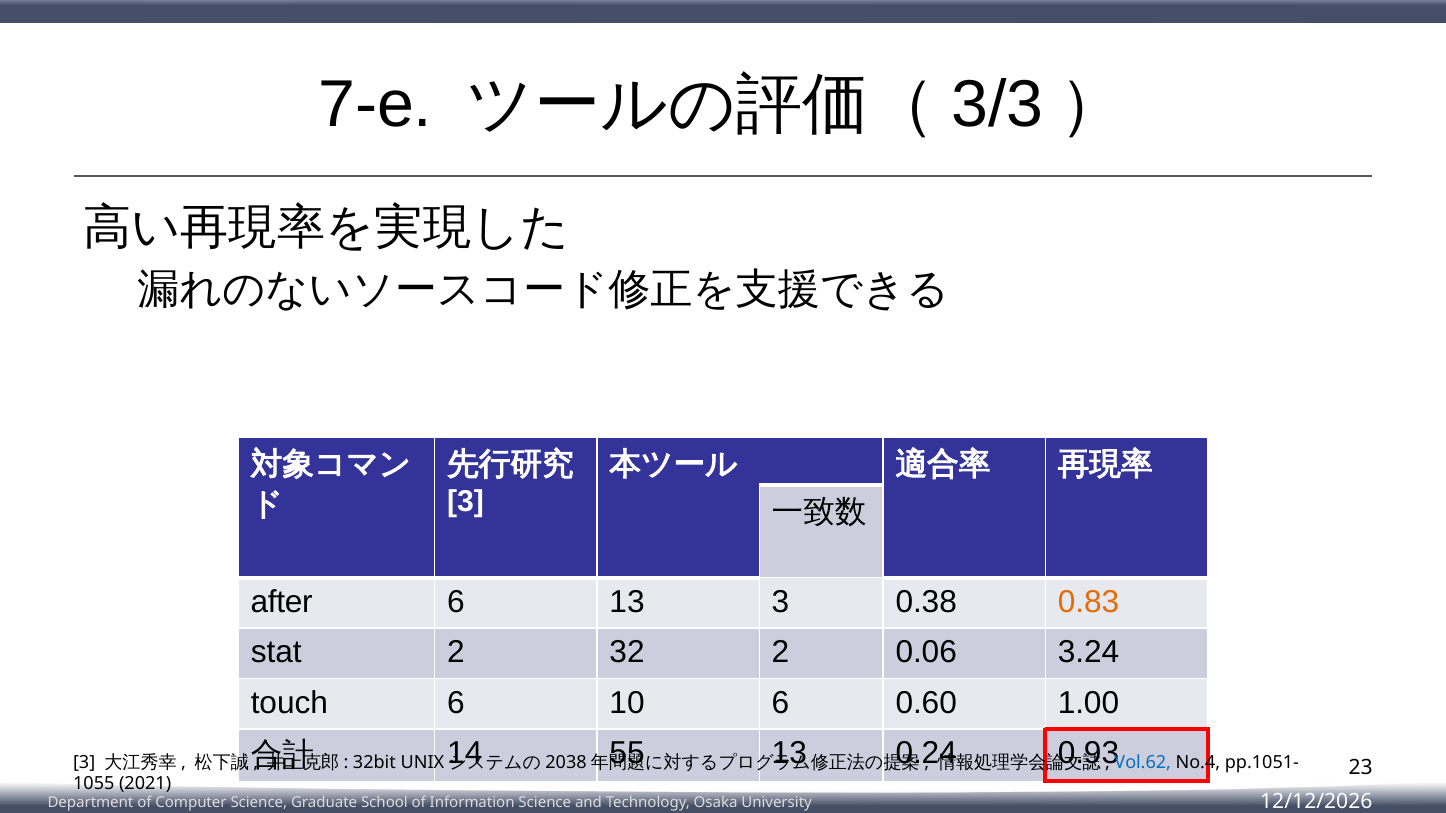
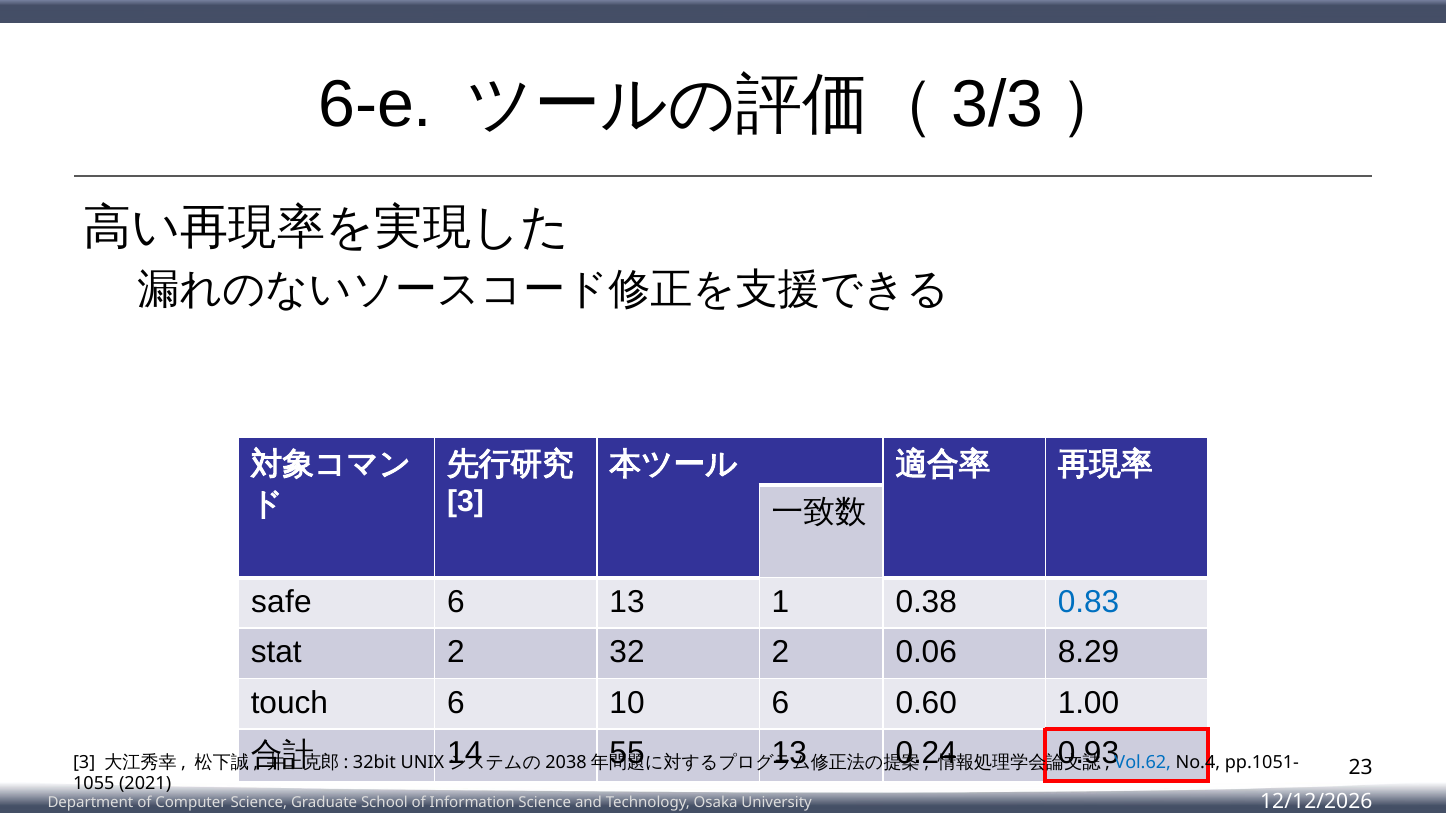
7-e: 7-e -> 6-e
after: after -> safe
13 3: 3 -> 1
0.83 colour: orange -> blue
3.24: 3.24 -> 8.29
